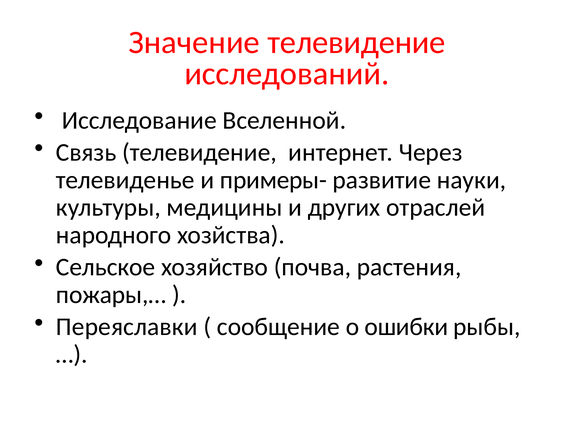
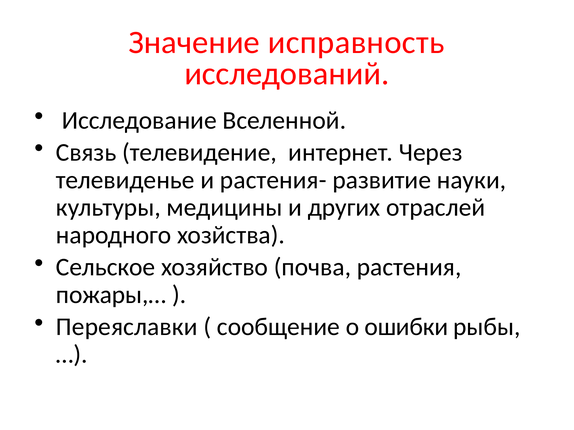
Значение телевидение: телевидение -> исправность
примеры-: примеры- -> растения-
